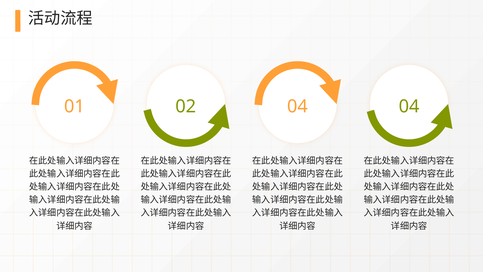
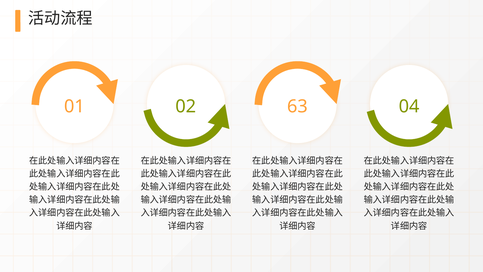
02 04: 04 -> 63
